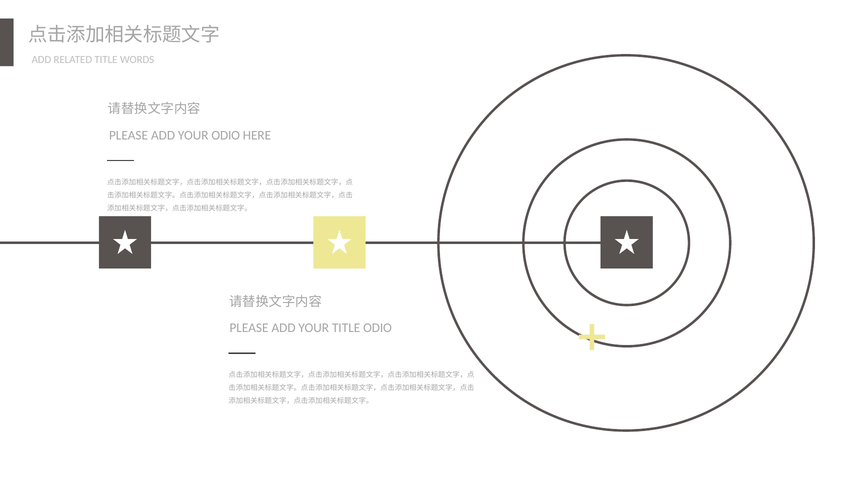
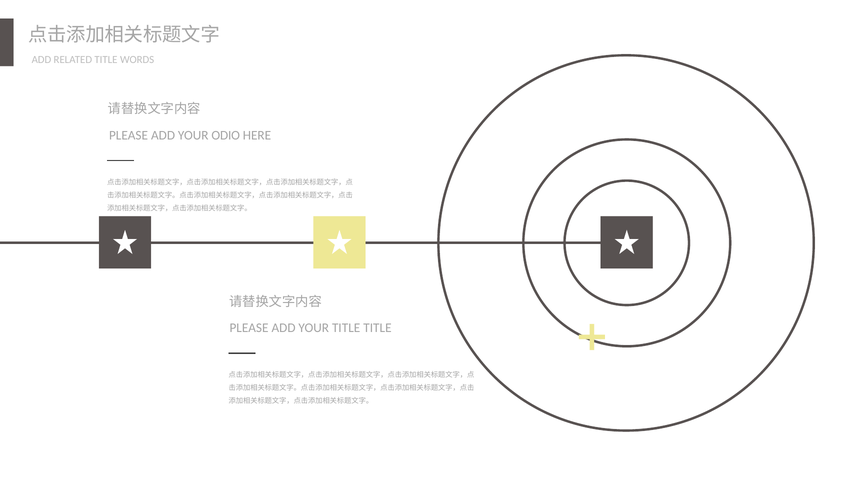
TITLE ODIO: ODIO -> TITLE
